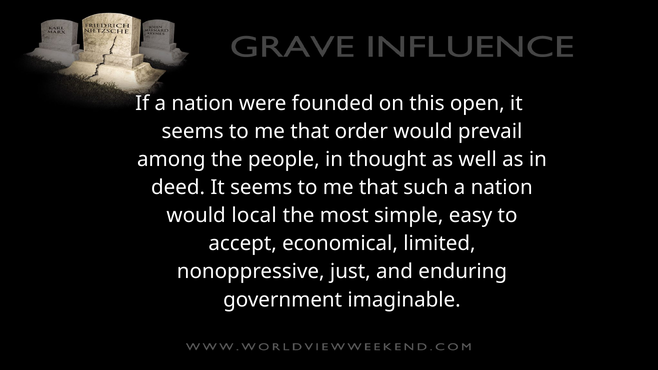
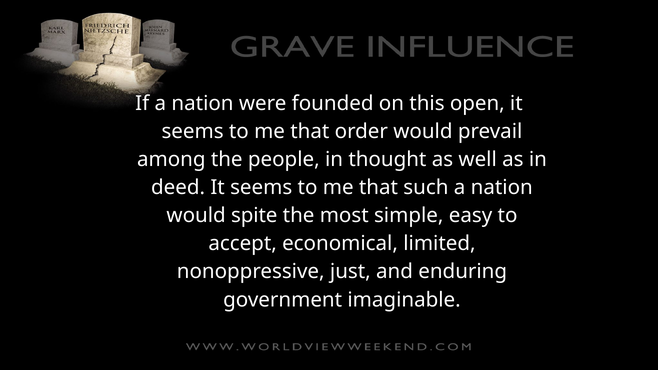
local: local -> spite
